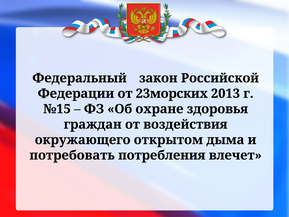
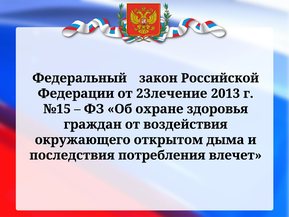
23морских: 23морских -> 23лечение
потребовать: потребовать -> последствия
